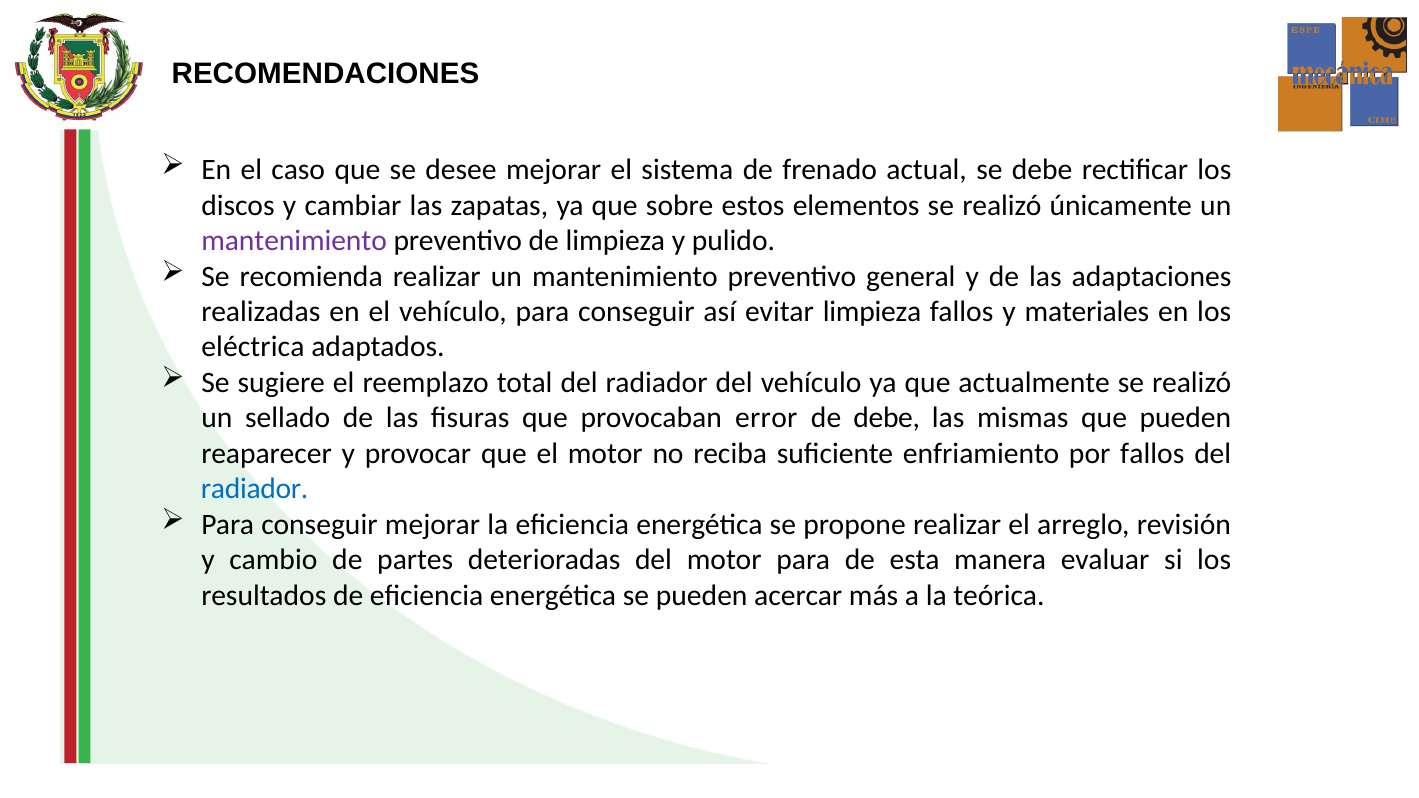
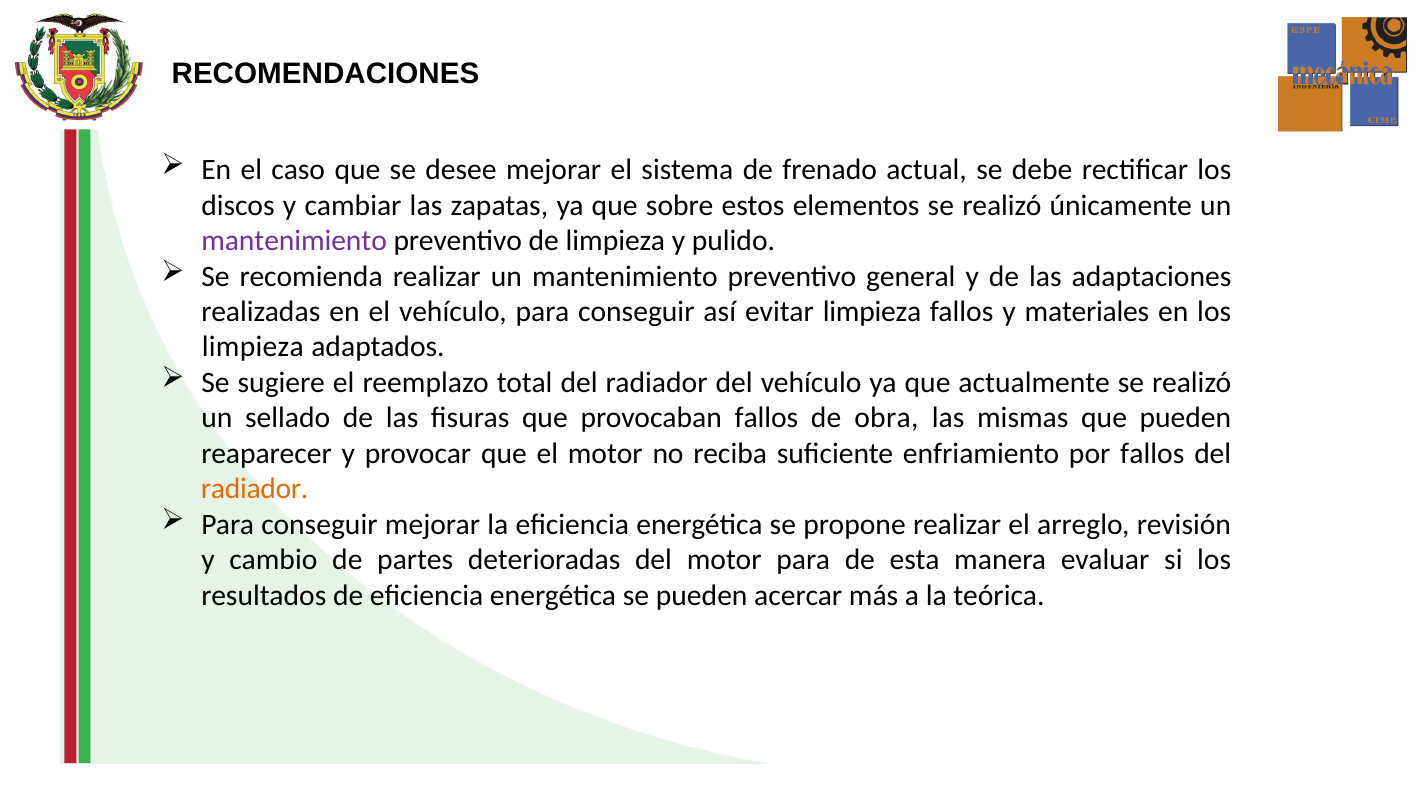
eléctrica at (253, 347): eléctrica -> limpieza
provocaban error: error -> fallos
de debe: debe -> obra
radiador at (255, 489) colour: blue -> orange
